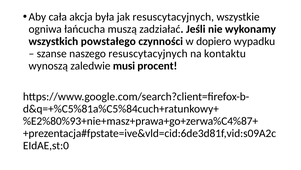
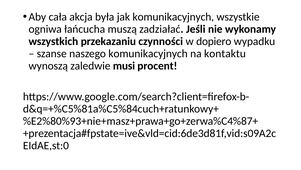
jak resuscytacyjnych: resuscytacyjnych -> komunikacyjnych
powstałego: powstałego -> przekazaniu
naszego resuscytacyjnych: resuscytacyjnych -> komunikacyjnych
